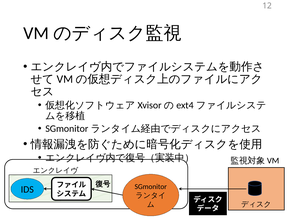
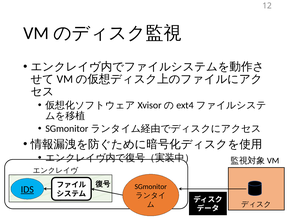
IDS underline: none -> present
